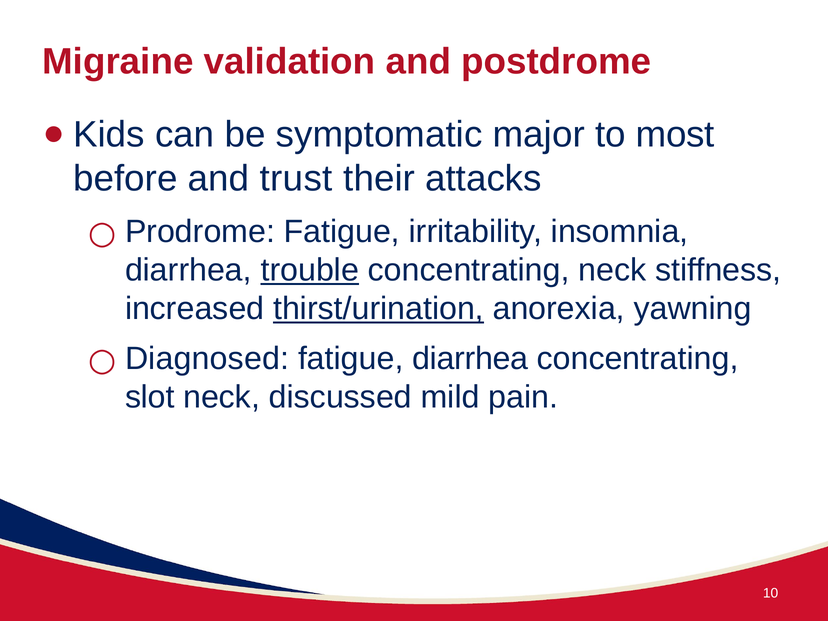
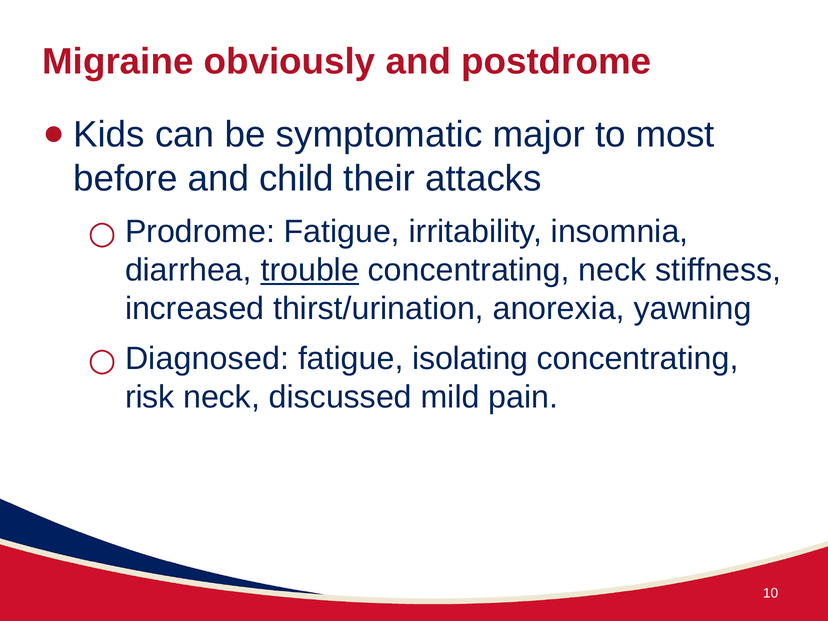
validation: validation -> obviously
trust: trust -> child
thirst/urination underline: present -> none
fatigue diarrhea: diarrhea -> isolating
slot: slot -> risk
